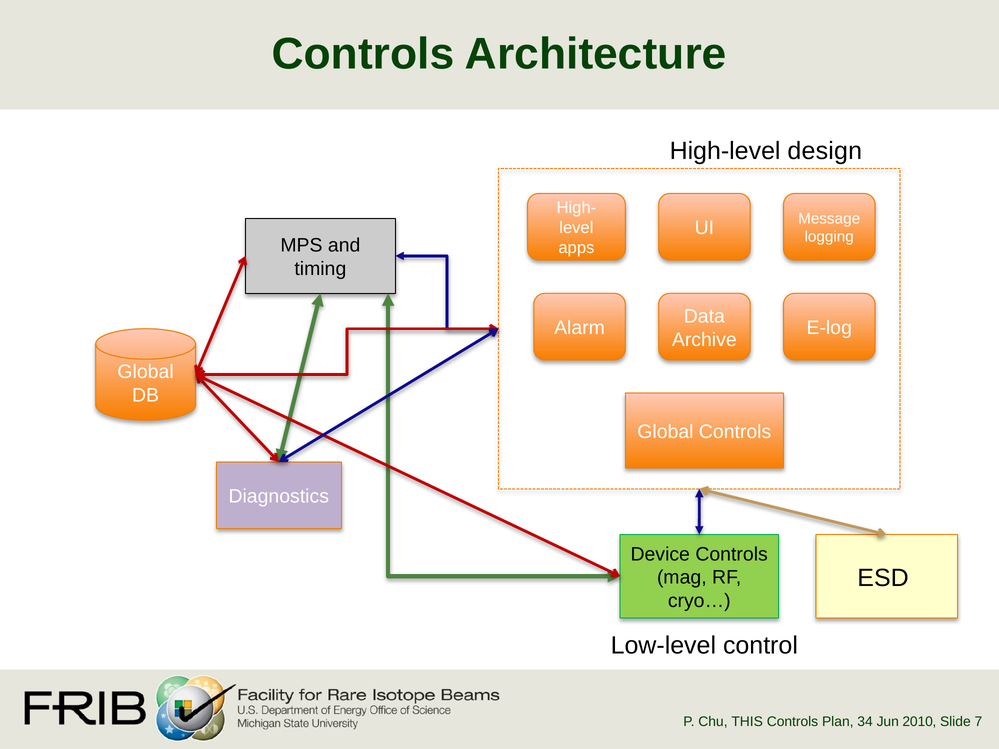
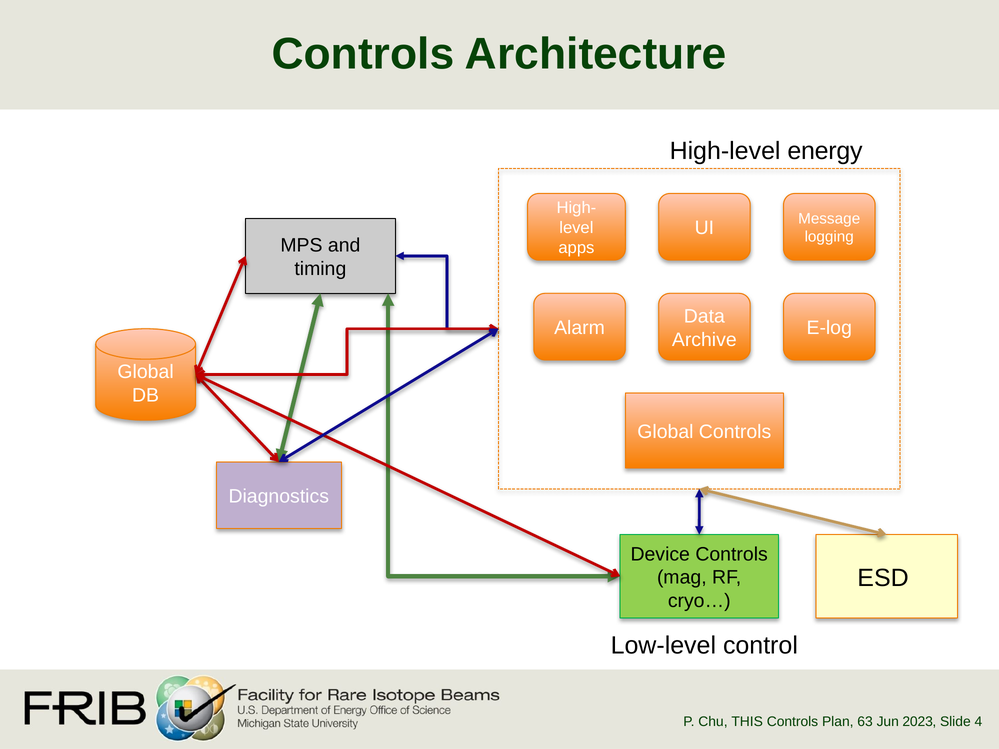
design: design -> energy
34: 34 -> 63
2010: 2010 -> 2023
7: 7 -> 4
